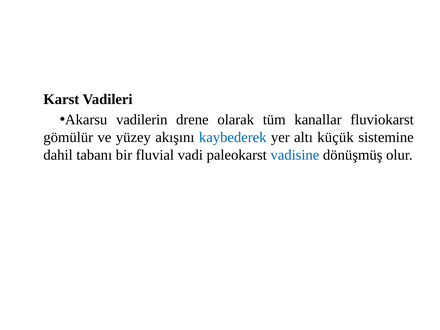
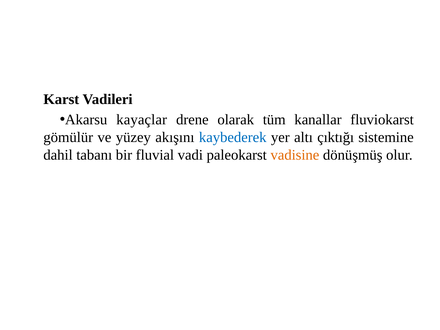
vadilerin: vadilerin -> kayaçlar
küçük: küçük -> çıktığı
vadisine colour: blue -> orange
